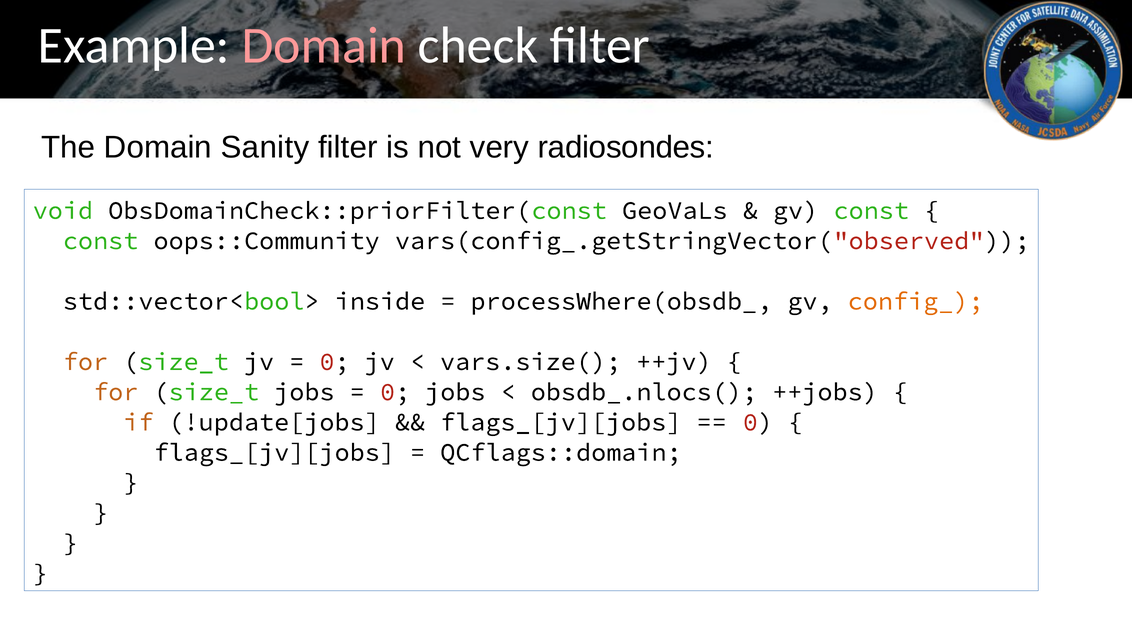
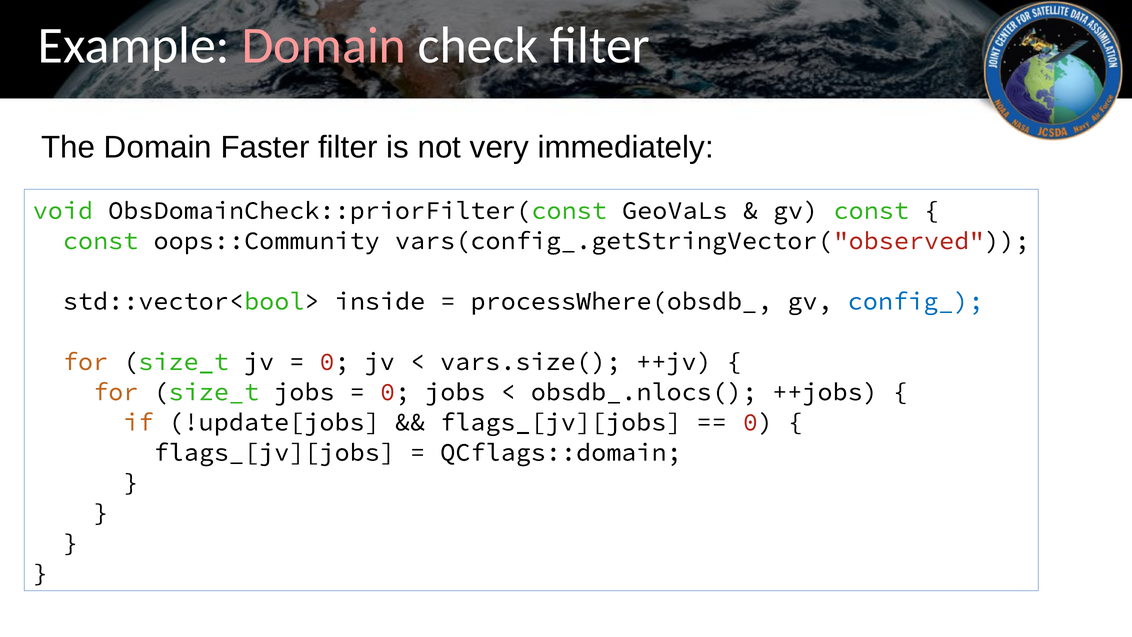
Sanity: Sanity -> Faster
radiosondes: radiosondes -> immediately
config_ colour: orange -> blue
